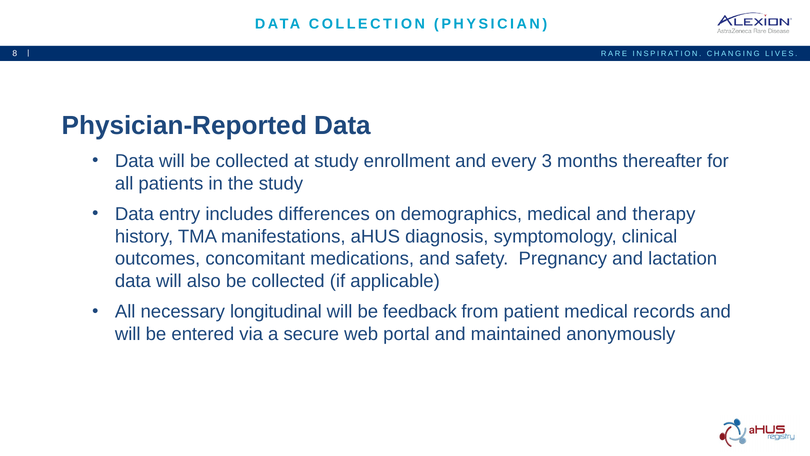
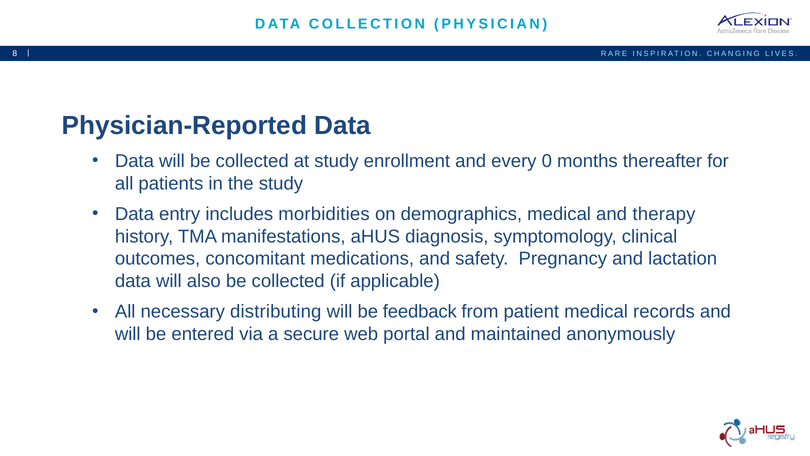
3: 3 -> 0
differences: differences -> morbidities
longitudinal: longitudinal -> distributing
